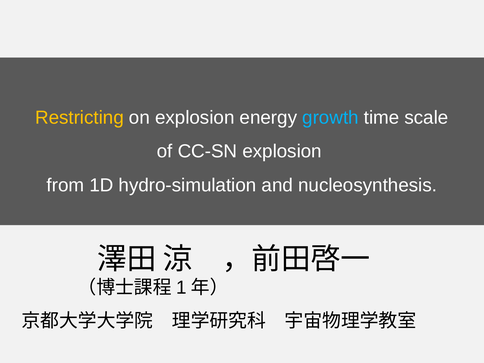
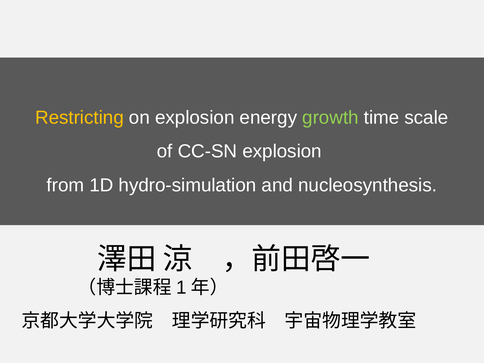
growth colour: light blue -> light green
